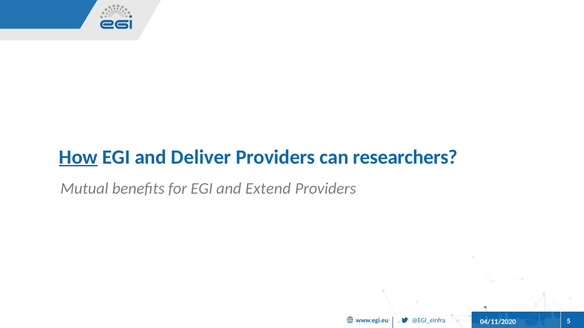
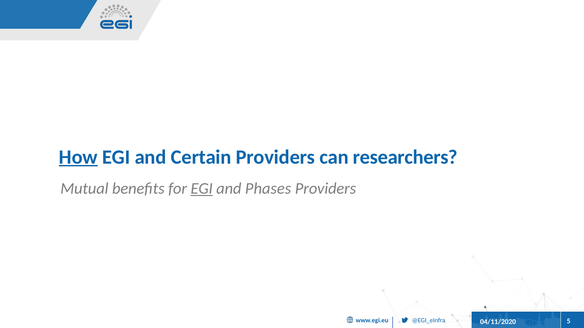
Deliver: Deliver -> Certain
EGI at (202, 189) underline: none -> present
Extend: Extend -> Phases
